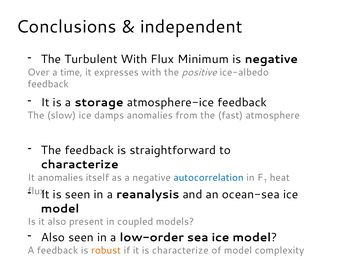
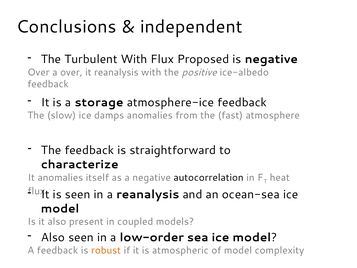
Minimum: Minimum -> Proposed
a time: time -> over
it expresses: expresses -> reanalysis
autocorrelation colour: blue -> black
is characterize: characterize -> atmospheric
